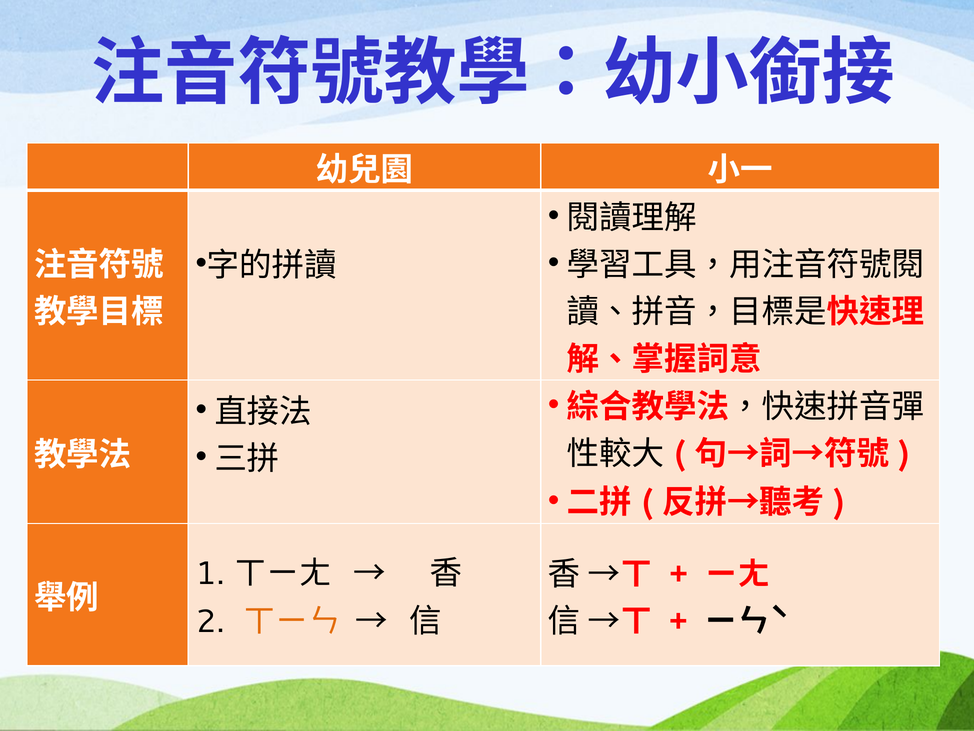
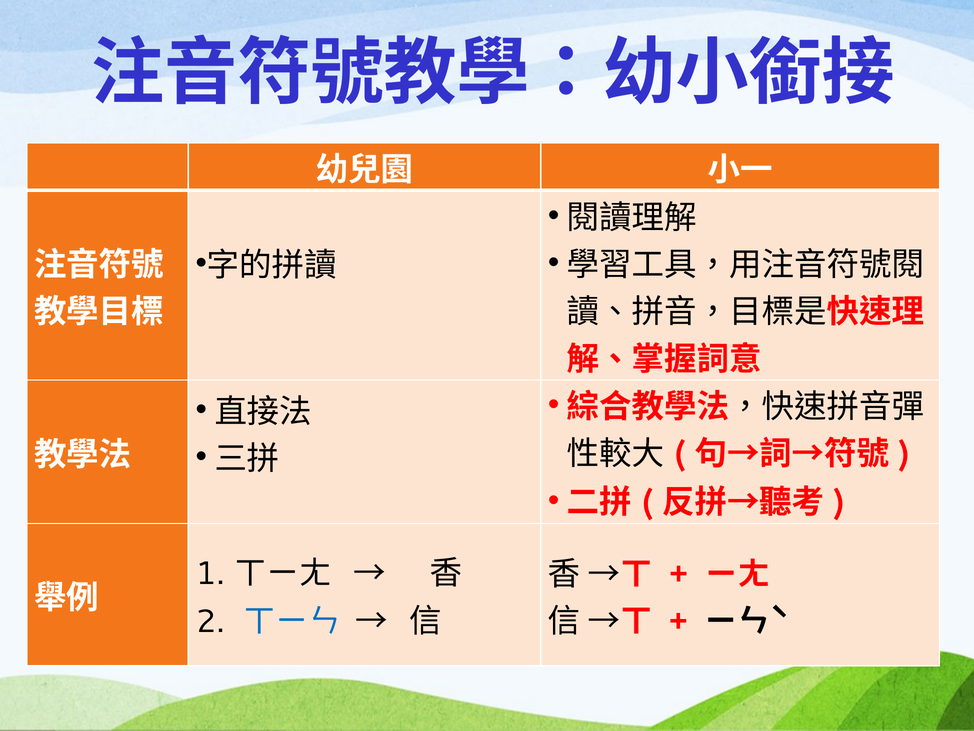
ㄒㄧㄣ colour: orange -> blue
